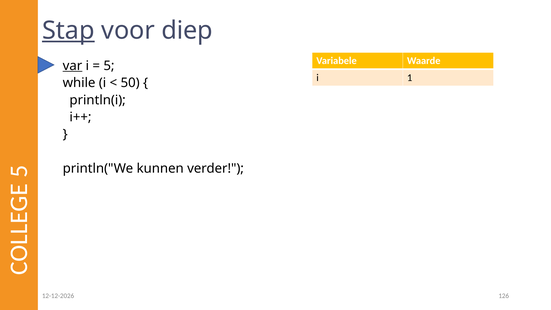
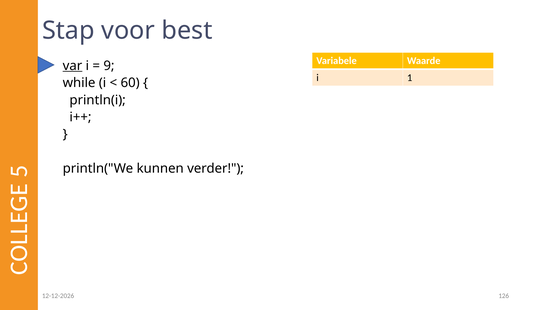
Stap underline: present -> none
diep: diep -> best
5 at (109, 66): 5 -> 9
50: 50 -> 60
